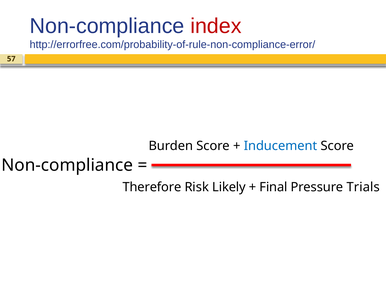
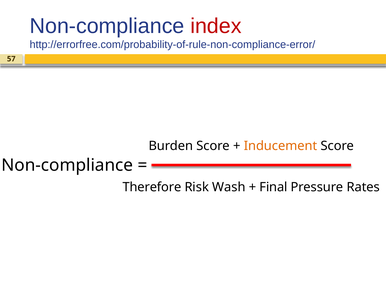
Inducement colour: blue -> orange
Likely: Likely -> Wash
Trials: Trials -> Rates
